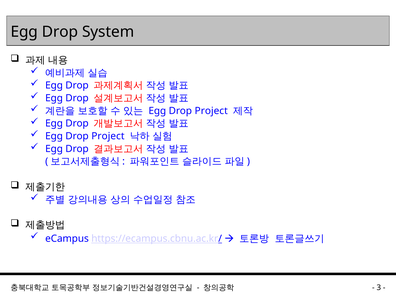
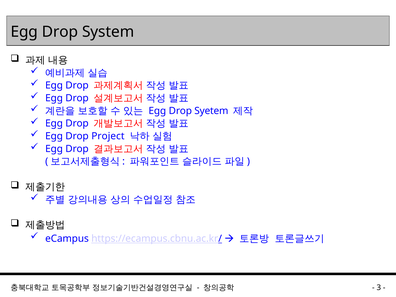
Project at (211, 111): Project -> Syetem
